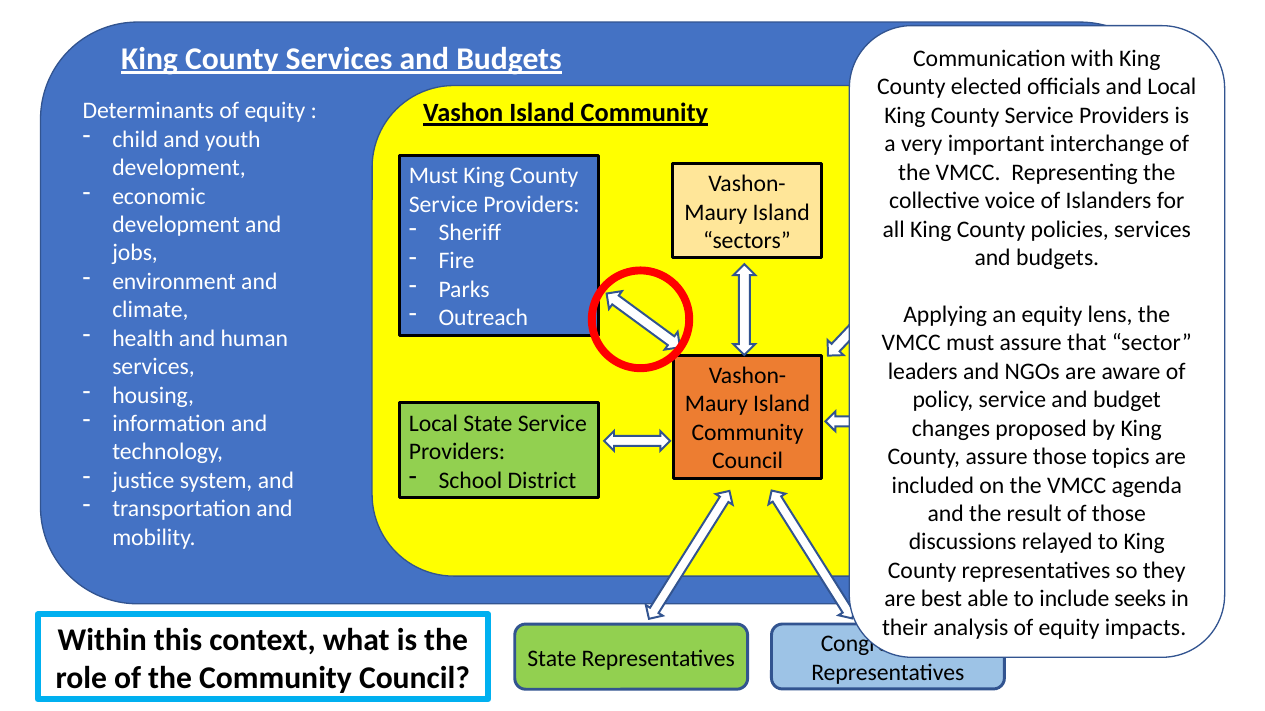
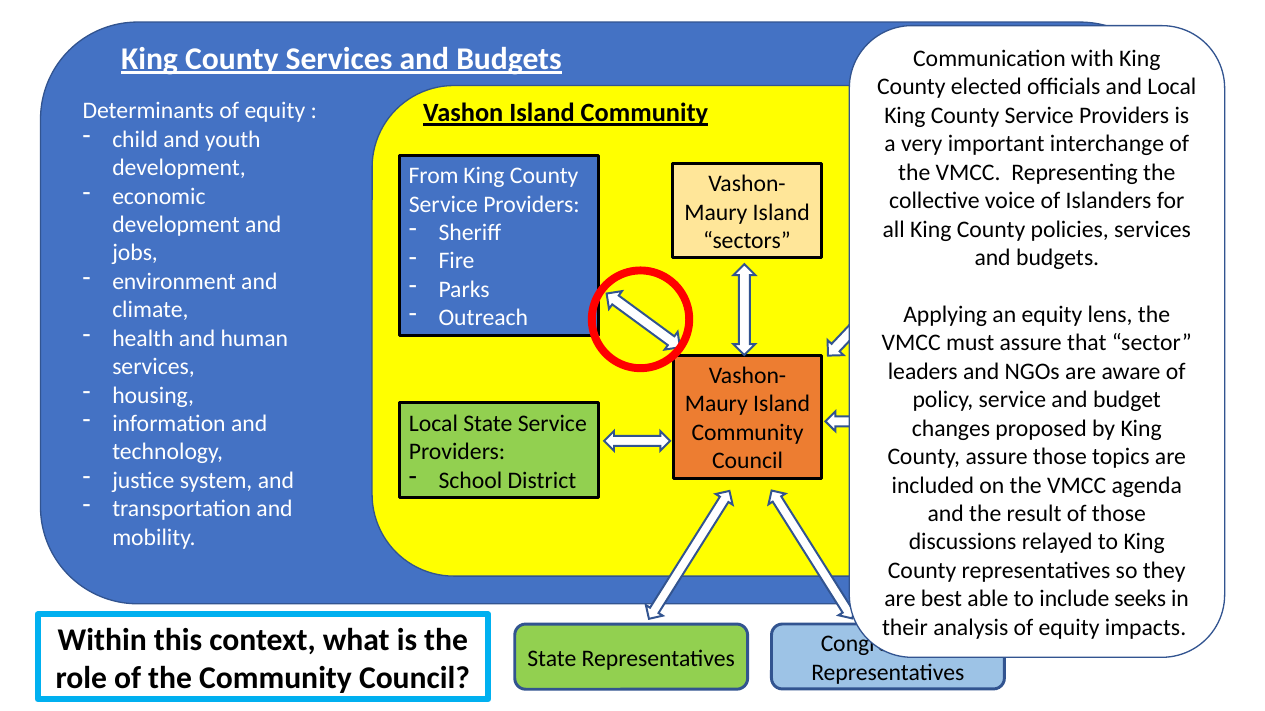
Must at (434, 176): Must -> From
